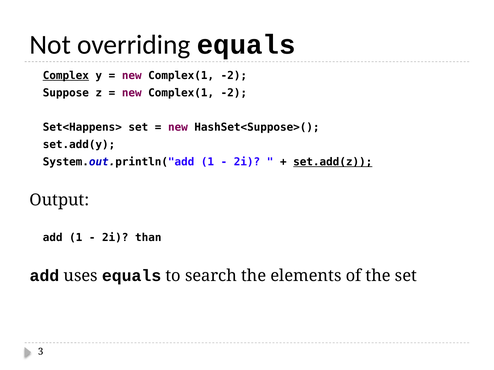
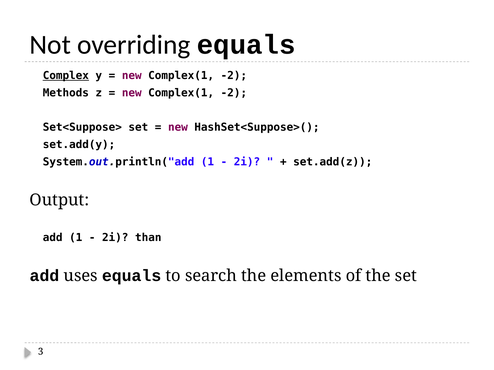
Suppose: Suppose -> Methods
Set<Happens>: Set<Happens> -> Set<Suppose>
set.add(z underline: present -> none
